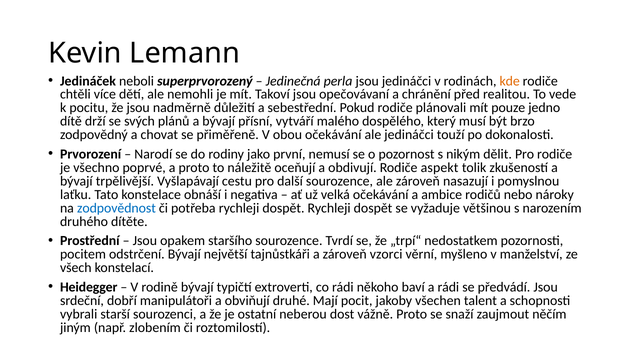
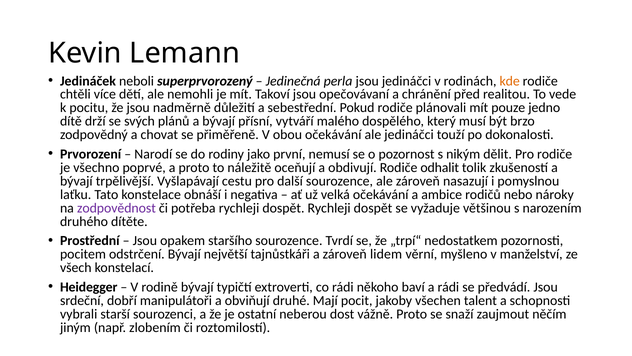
aspekt: aspekt -> odhalit
zodpovědnost colour: blue -> purple
vzorci: vzorci -> lidem
